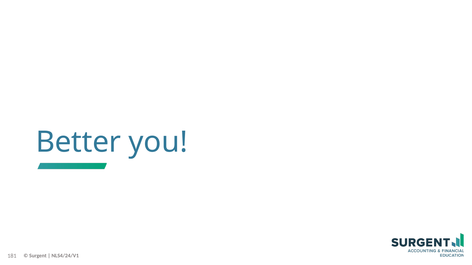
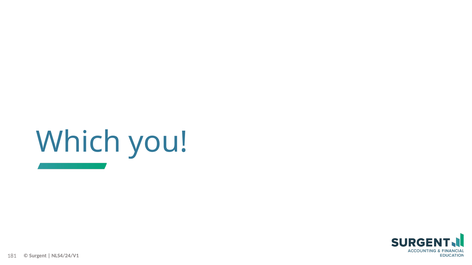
Better: Better -> Which
